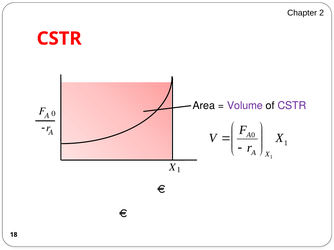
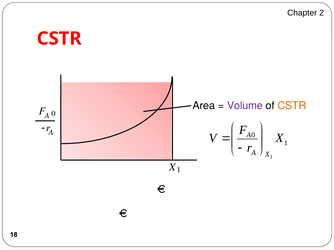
CSTR at (292, 106) colour: purple -> orange
